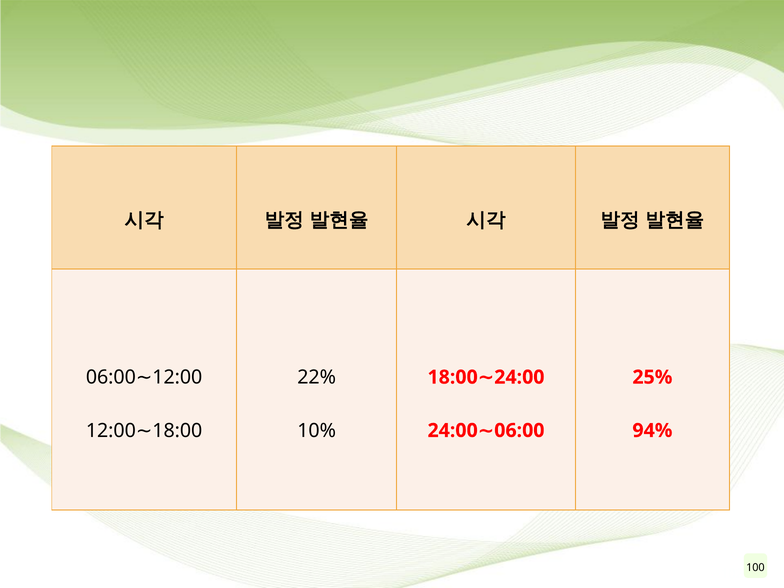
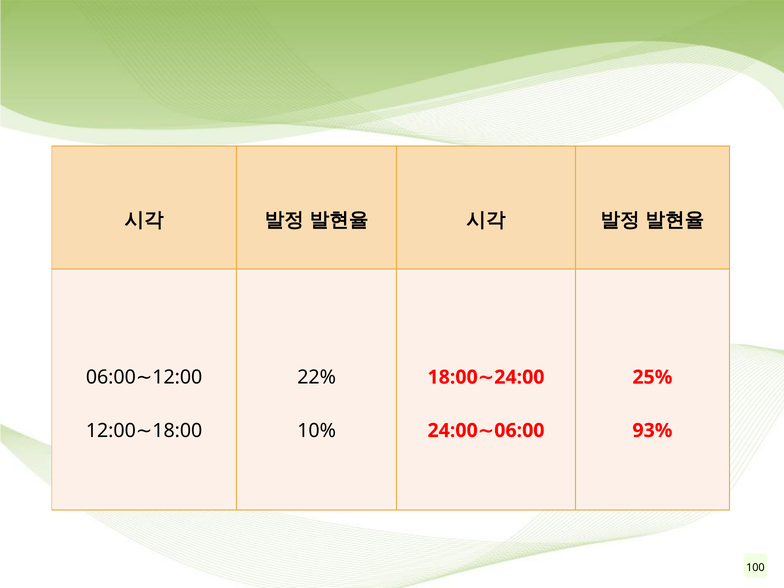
94%: 94% -> 93%
